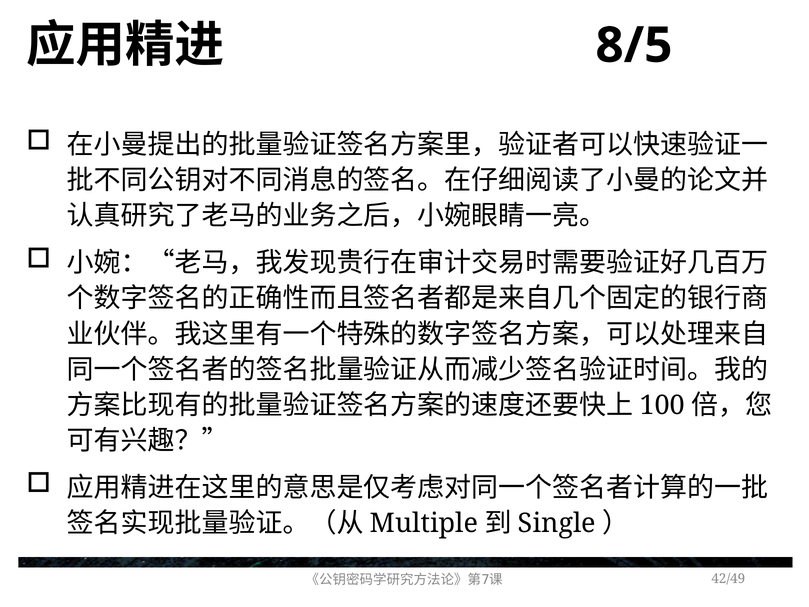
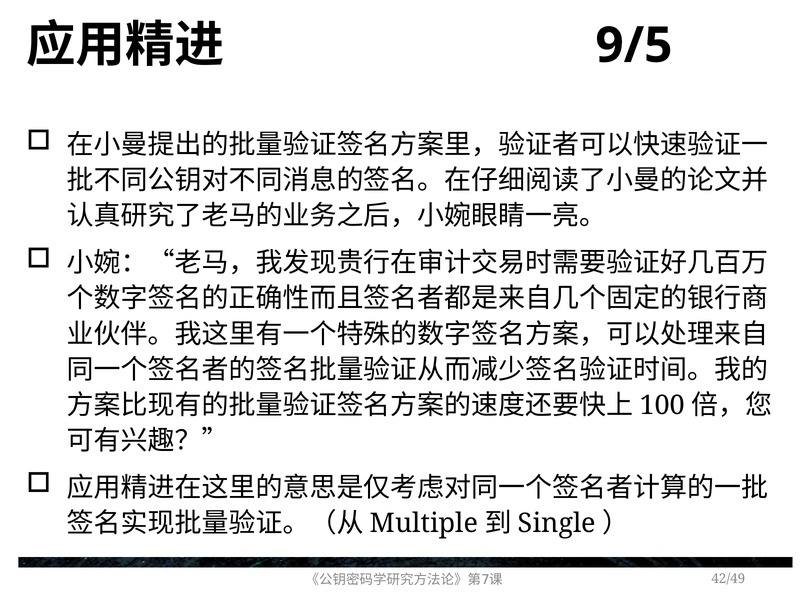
8/5: 8/5 -> 9/5
